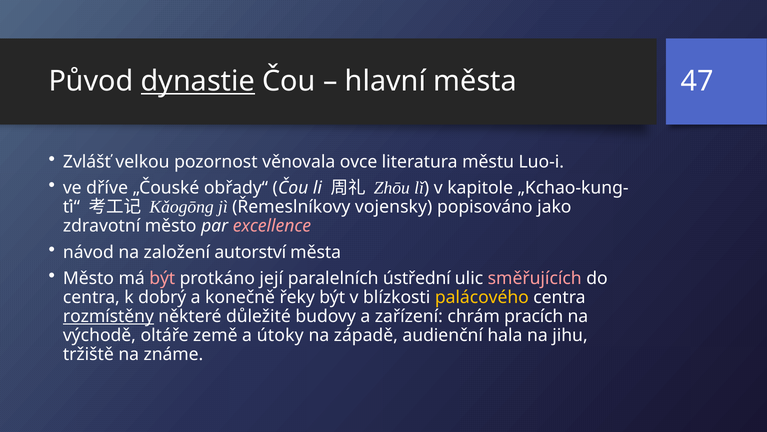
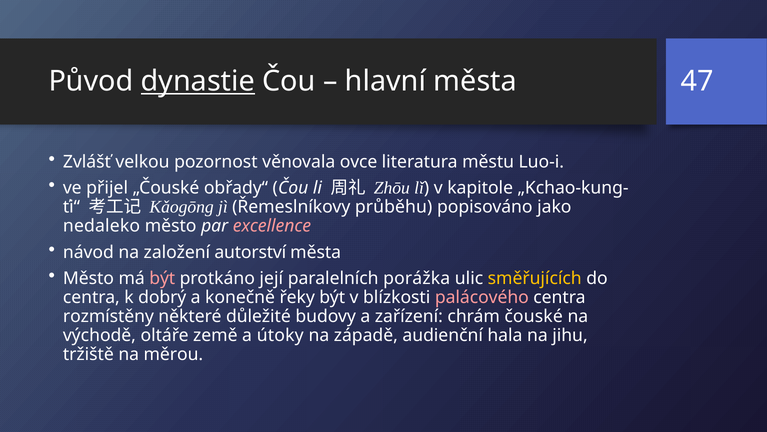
dříve: dříve -> přijel
vojensky: vojensky -> průběhu
zdravotní: zdravotní -> nedaleko
ústřední: ústřední -> porážka
směřujících colour: pink -> yellow
palácového colour: yellow -> pink
rozmístěny underline: present -> none
pracích: pracích -> čouské
známe: známe -> měrou
